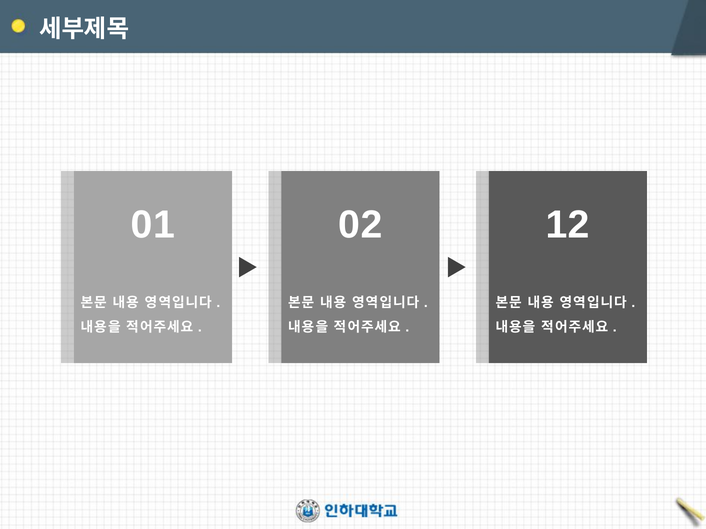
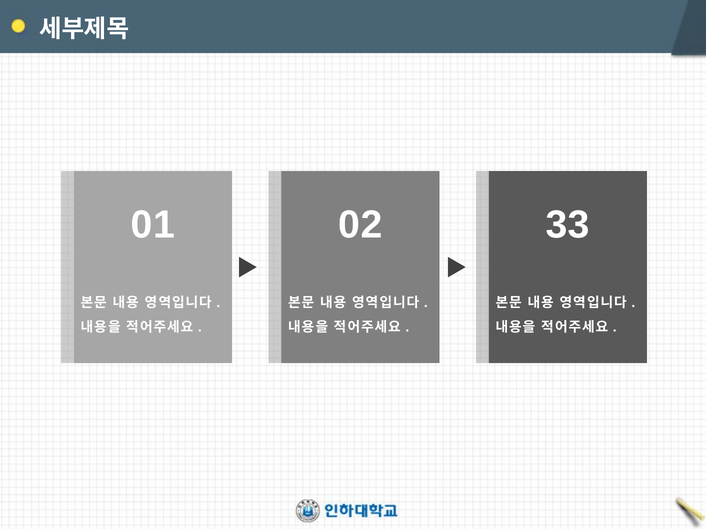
12: 12 -> 33
